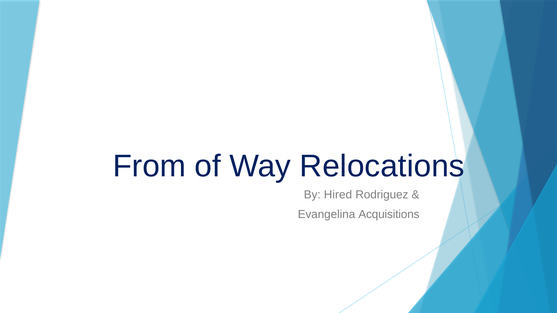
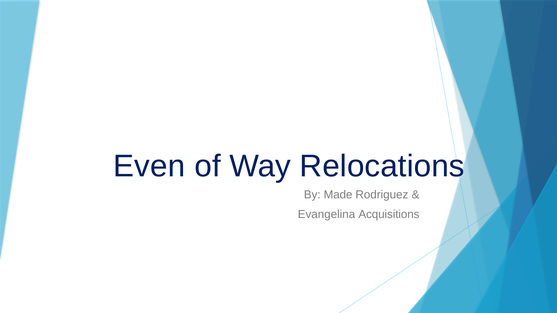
From: From -> Even
Hired: Hired -> Made
